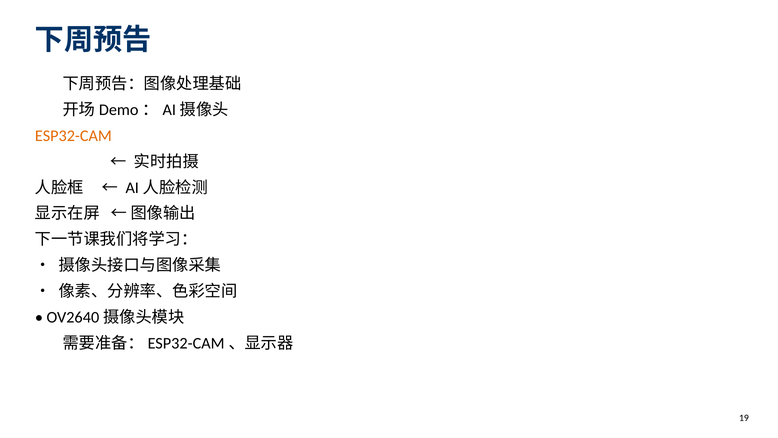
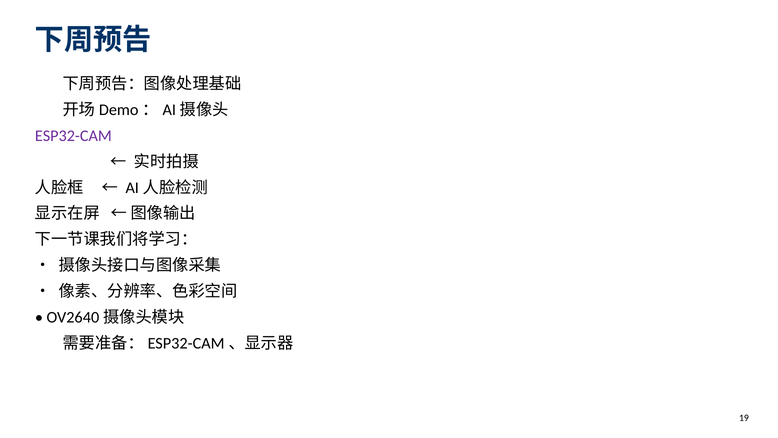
ESP32-CAM colour: orange -> purple
